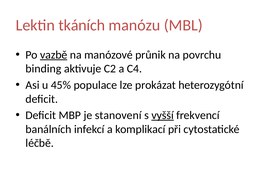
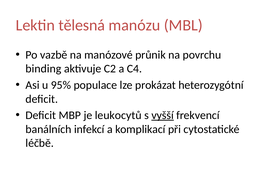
tkáních: tkáních -> tělesná
vazbě underline: present -> none
45%: 45% -> 95%
stanovení: stanovení -> leukocytů
